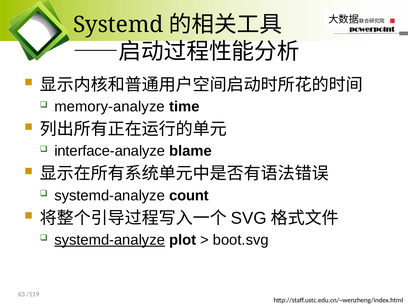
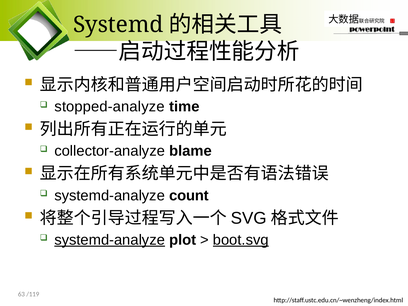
memory-analyze: memory-analyze -> stopped-analyze
interface-analyze: interface-analyze -> collector-analyze
boot.svg underline: none -> present
